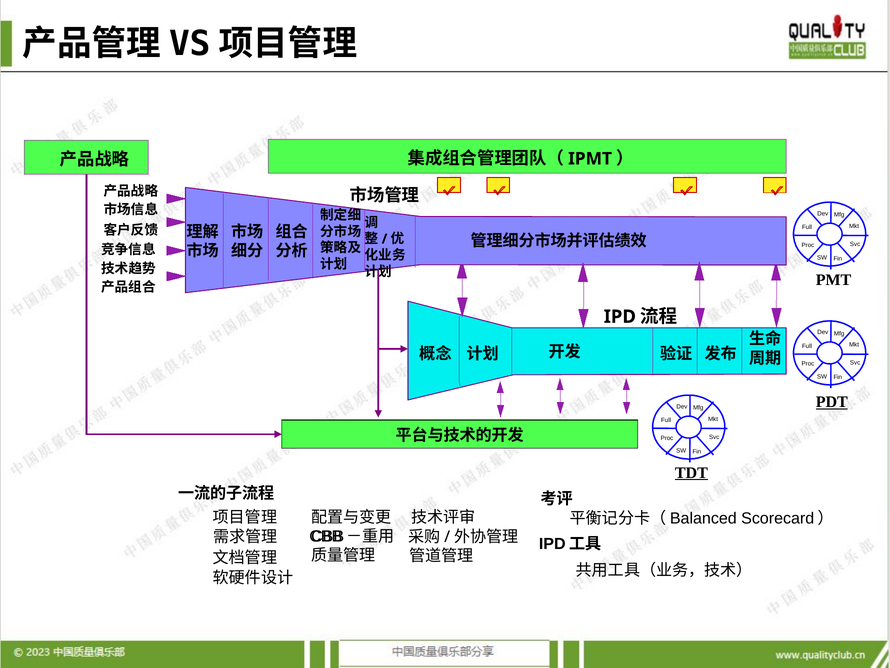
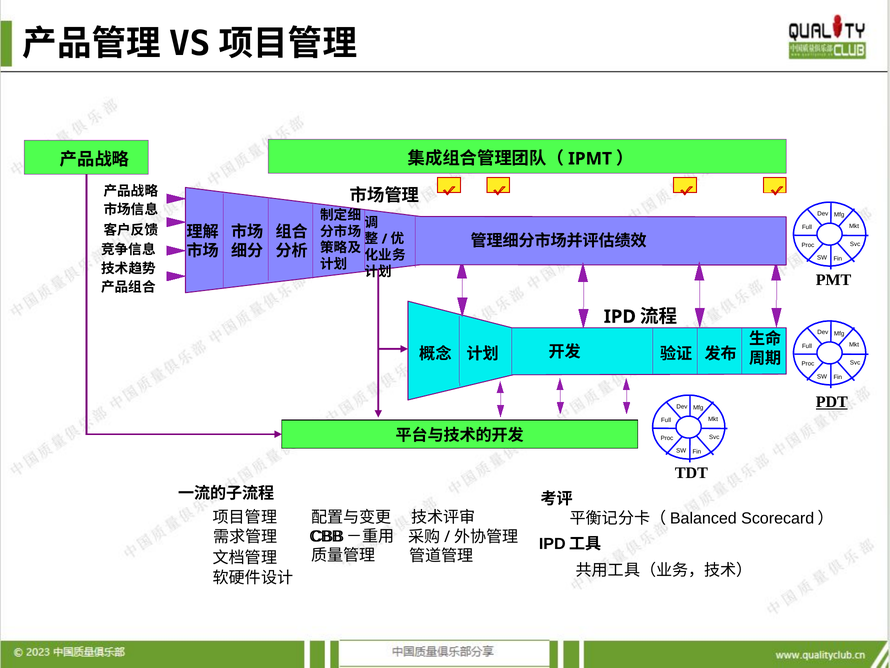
TDT underline: present -> none
